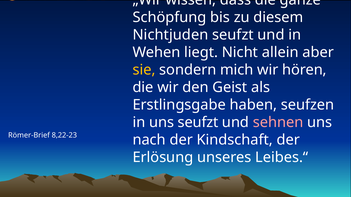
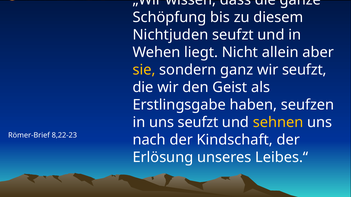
mich: mich -> ganz
wir hören: hören -> seufzt
sehnen colour: pink -> yellow
